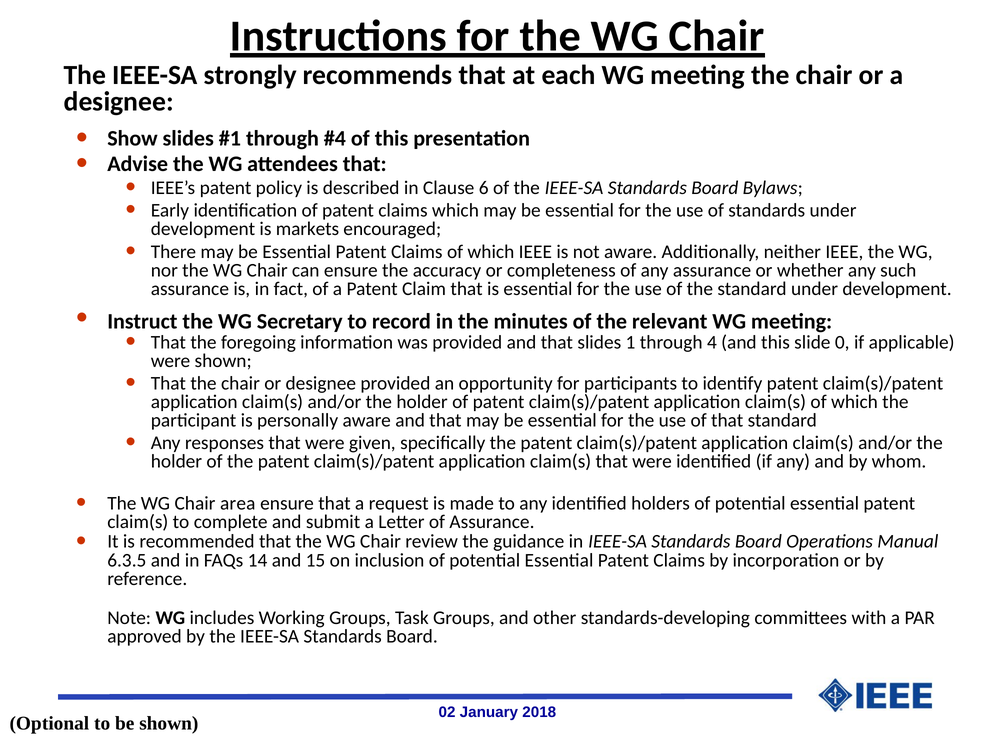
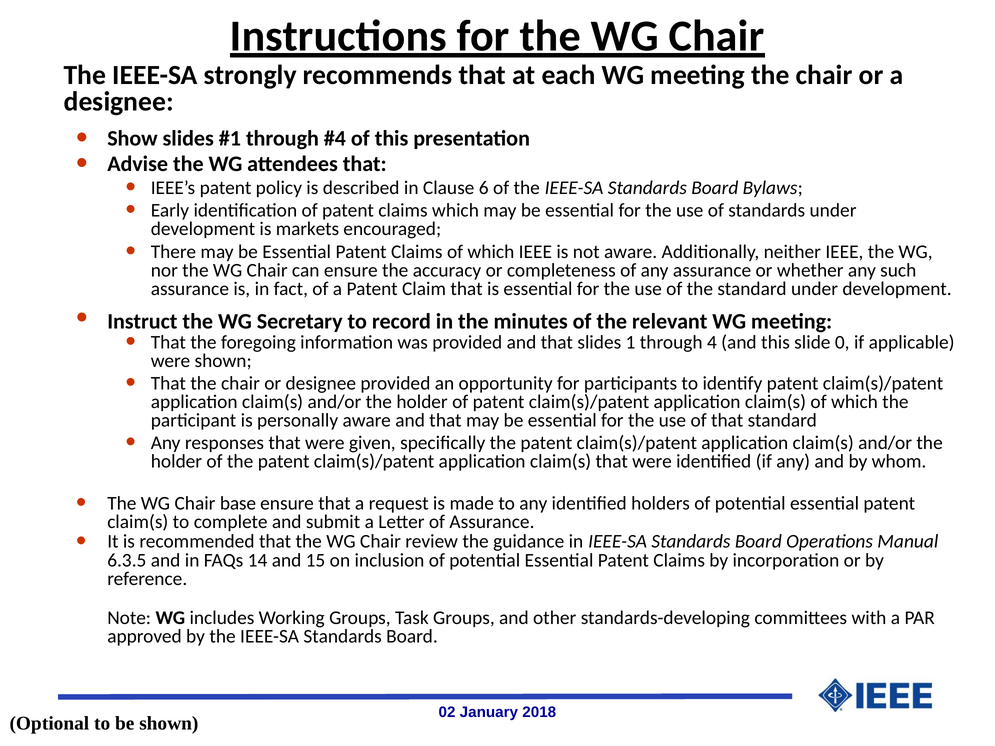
area: area -> base
